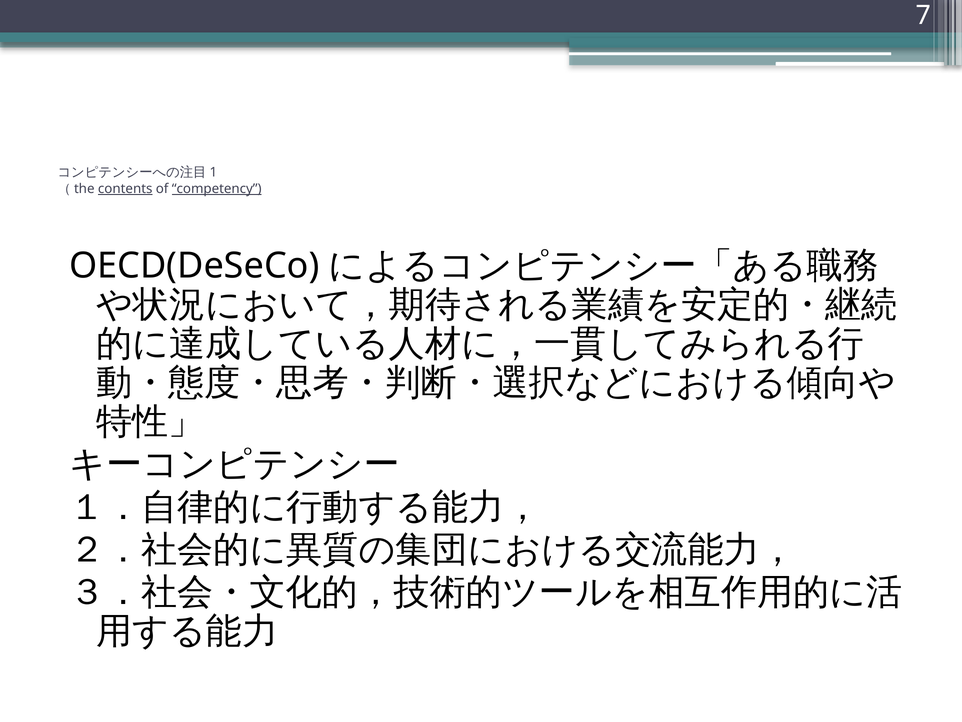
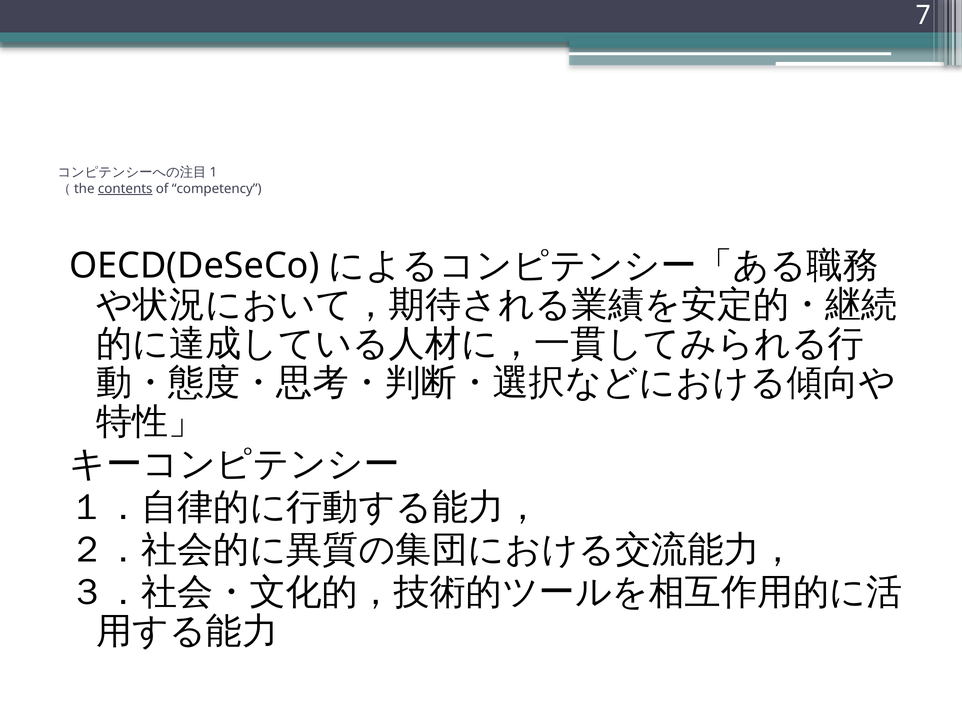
competency underline: present -> none
